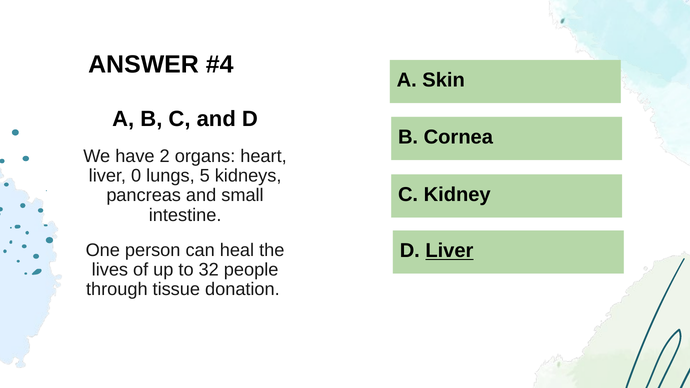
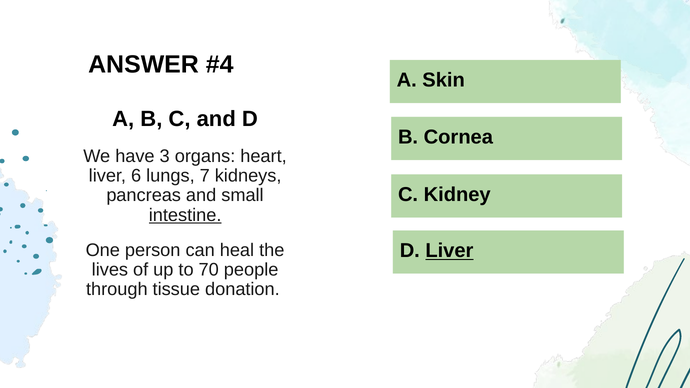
2: 2 -> 3
0: 0 -> 6
5: 5 -> 7
intestine underline: none -> present
32: 32 -> 70
